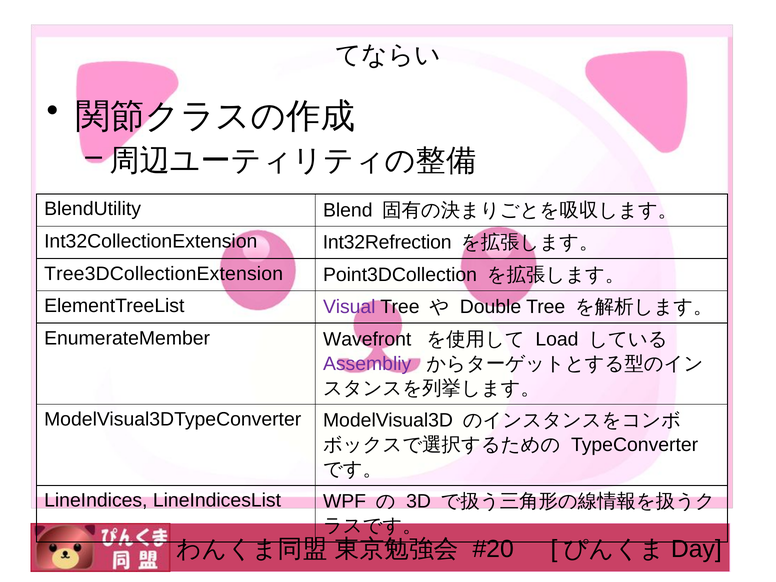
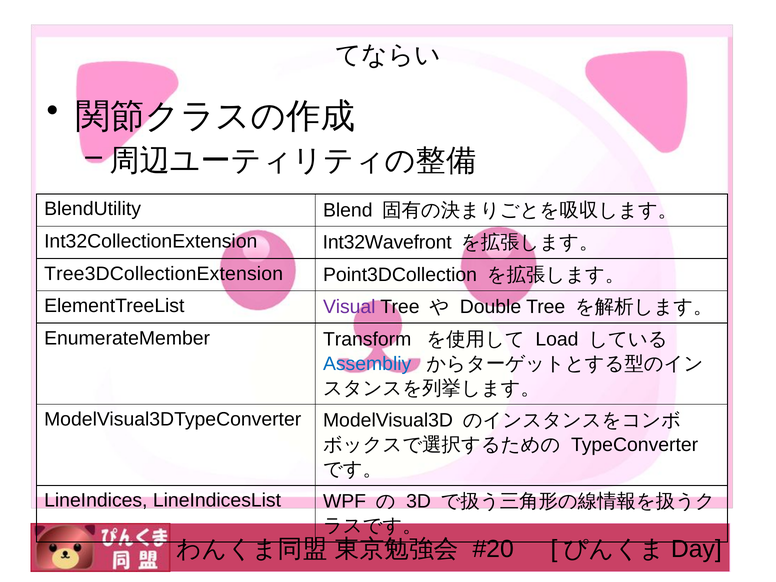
Int32Refrection: Int32Refrection -> Int32Wavefront
Wavefront: Wavefront -> Transform
Assembliy colour: purple -> blue
